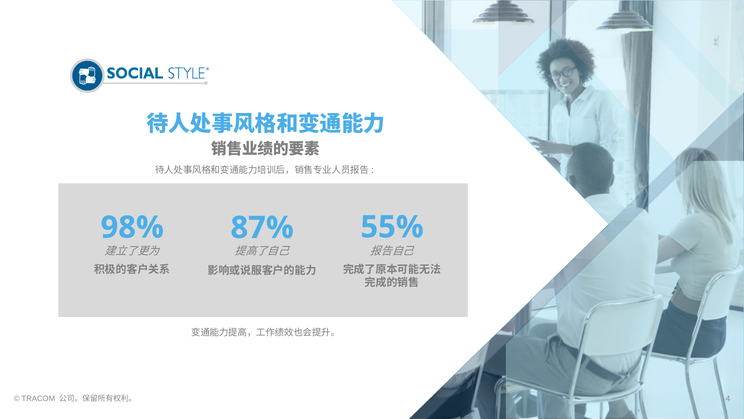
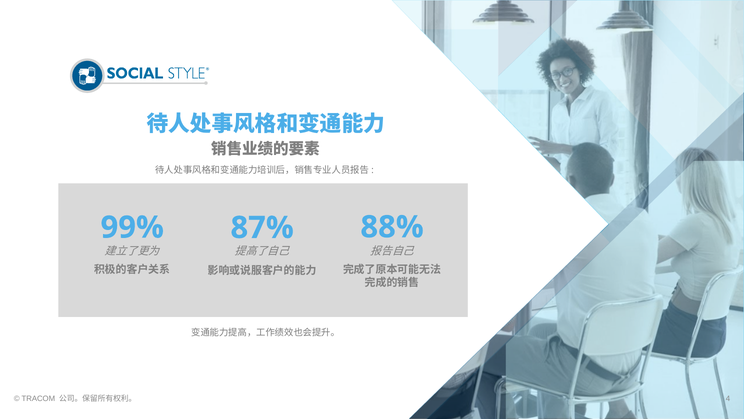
98%: 98% -> 99%
55%: 55% -> 88%
